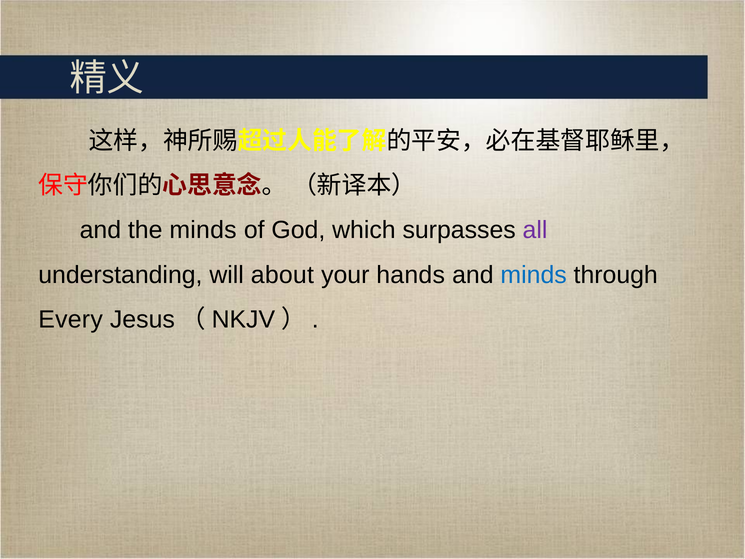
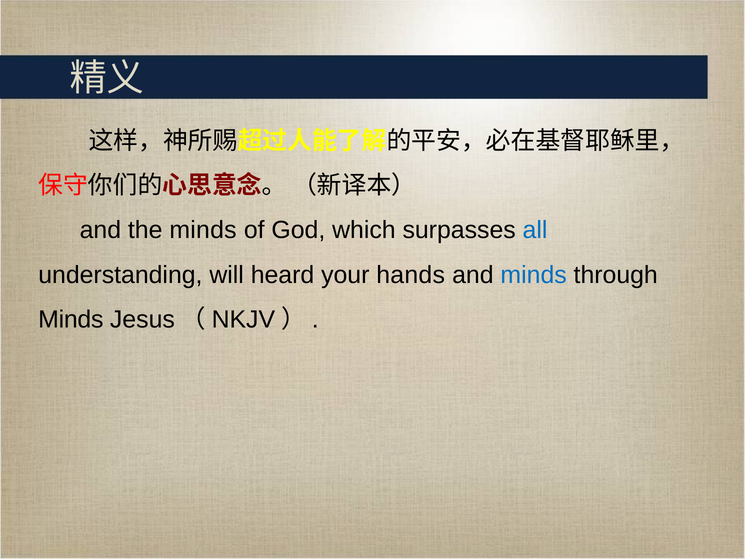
all colour: purple -> blue
about: about -> heard
Every at (71, 320): Every -> Minds
